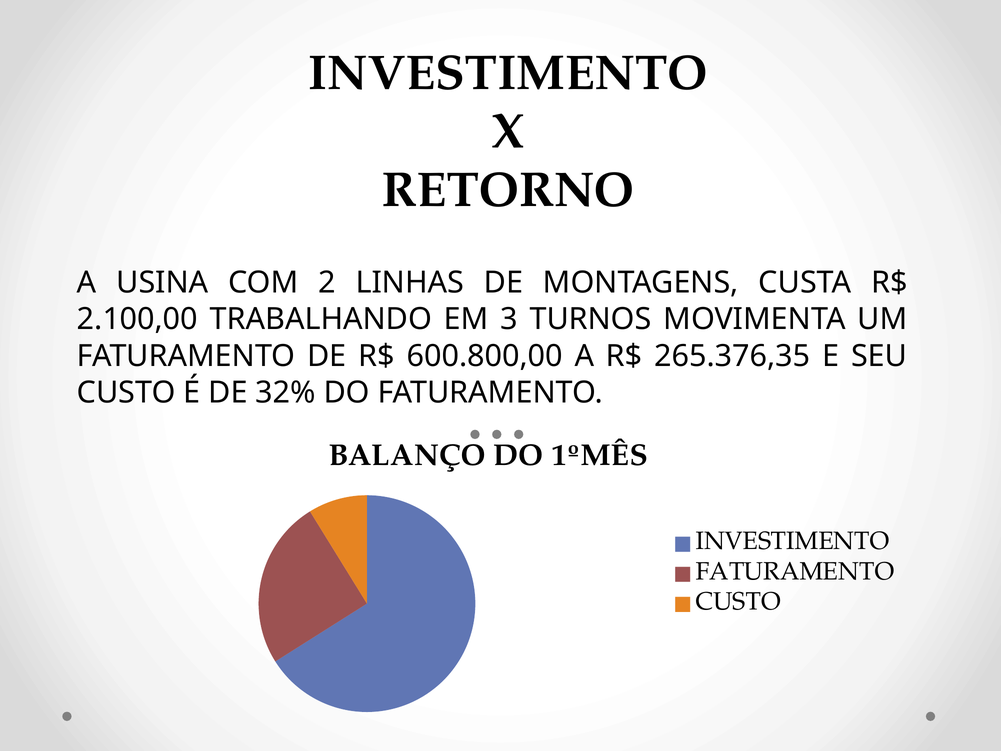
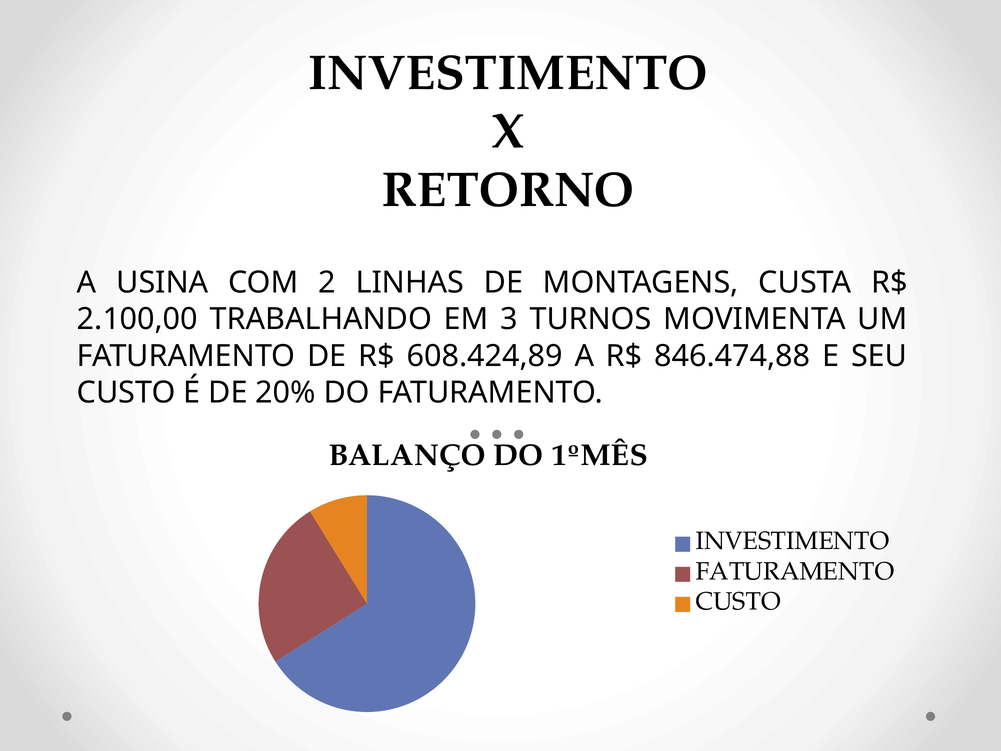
600.800,00: 600.800,00 -> 608.424,89
265.376,35: 265.376,35 -> 846.474,88
32%: 32% -> 20%
